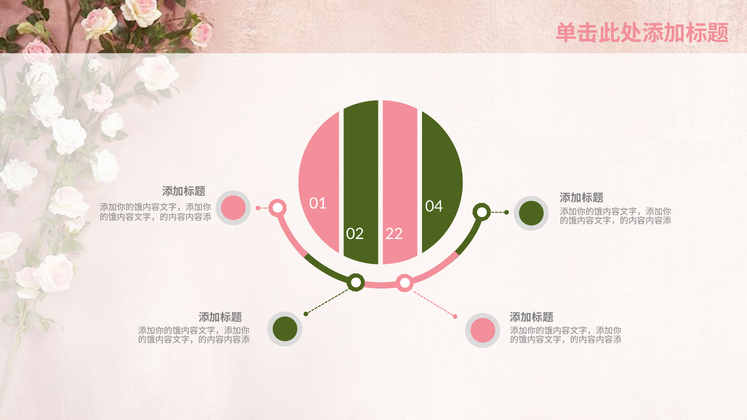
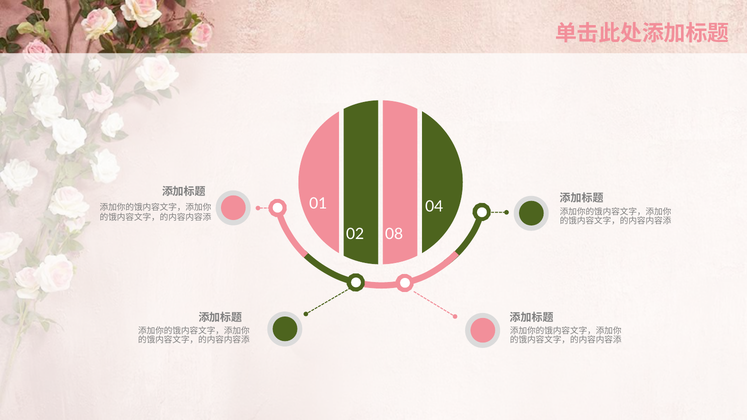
22: 22 -> 08
